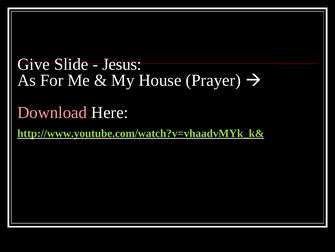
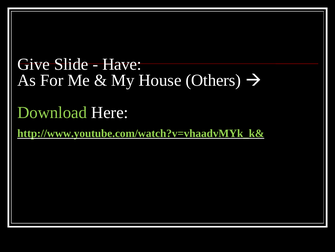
Jesus: Jesus -> Have
Prayer: Prayer -> Others
Download colour: pink -> light green
